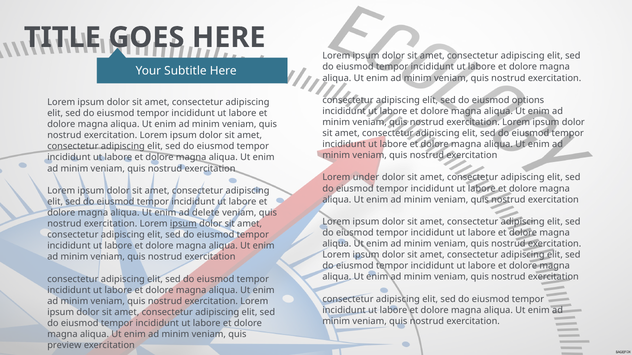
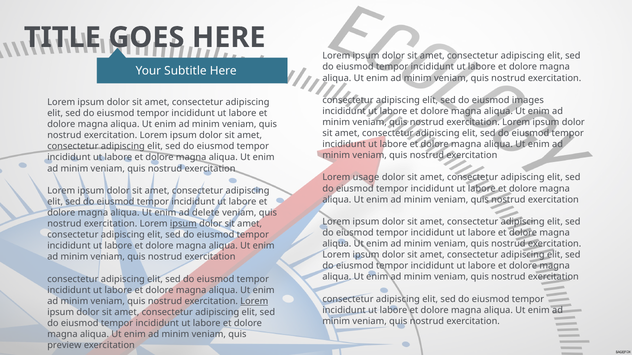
options: options -> images
under: under -> usage
Lorem at (254, 302) underline: none -> present
